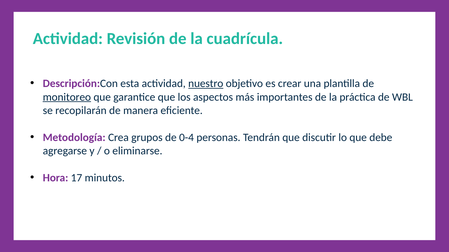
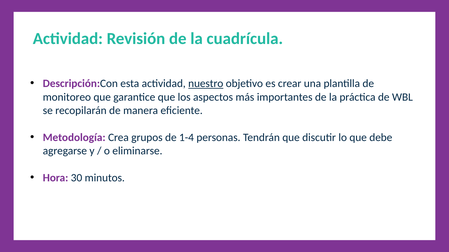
monitoreo underline: present -> none
0-4: 0-4 -> 1-4
17: 17 -> 30
